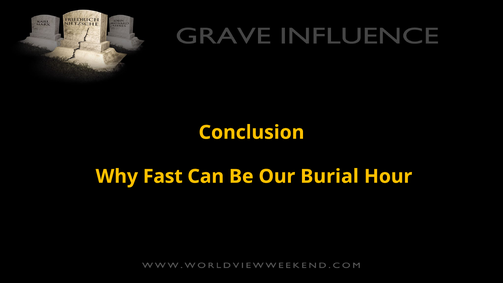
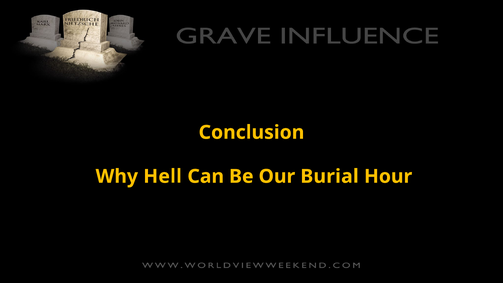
Fast: Fast -> Hell
